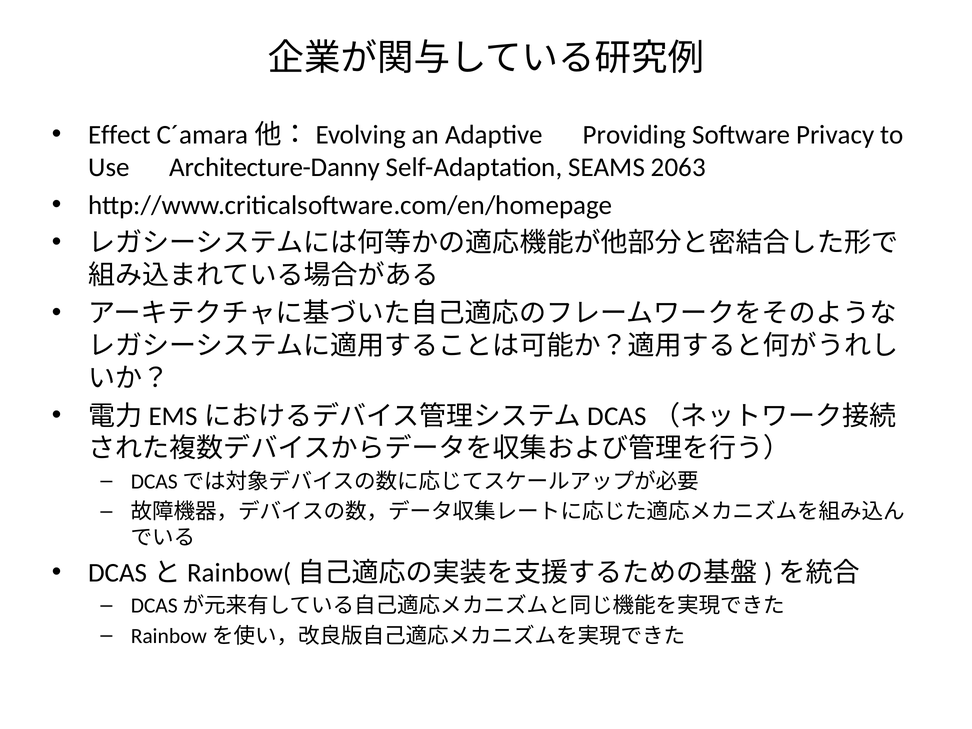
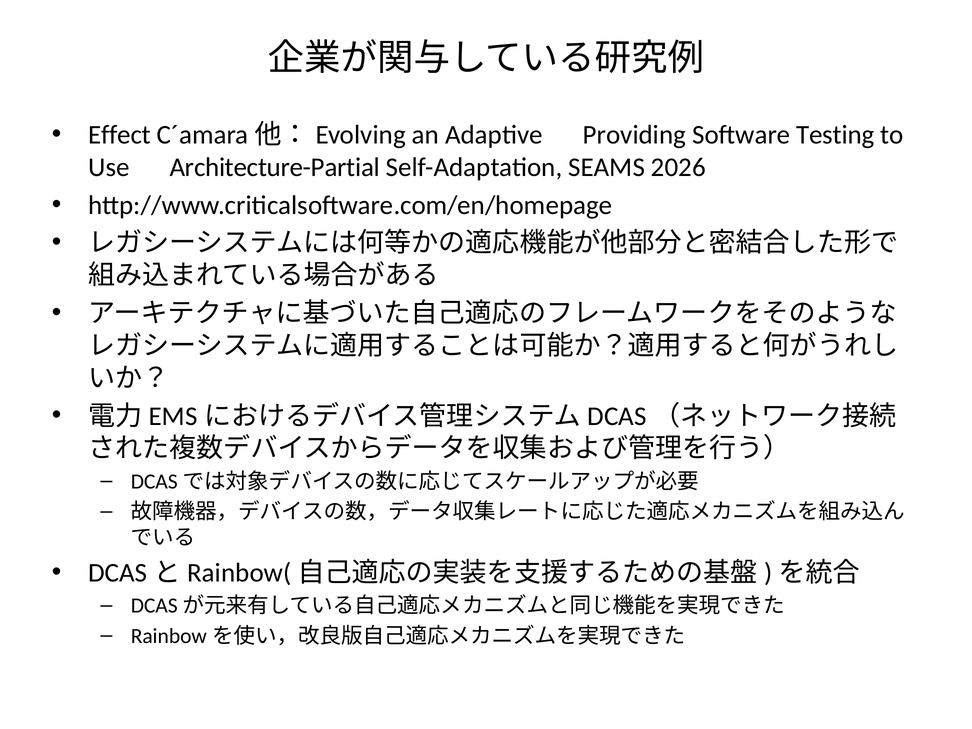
Privacy: Privacy -> Testing
Architecture-Danny: Architecture-Danny -> Architecture-Partial
2063: 2063 -> 2026
